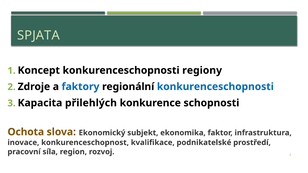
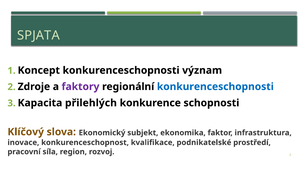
regiony: regiony -> význam
faktory colour: blue -> purple
Ochota: Ochota -> Klíčový
